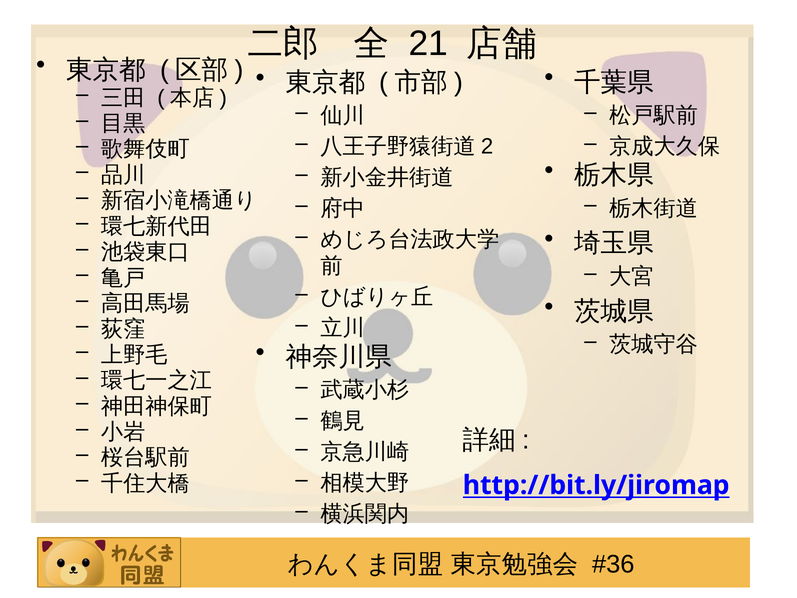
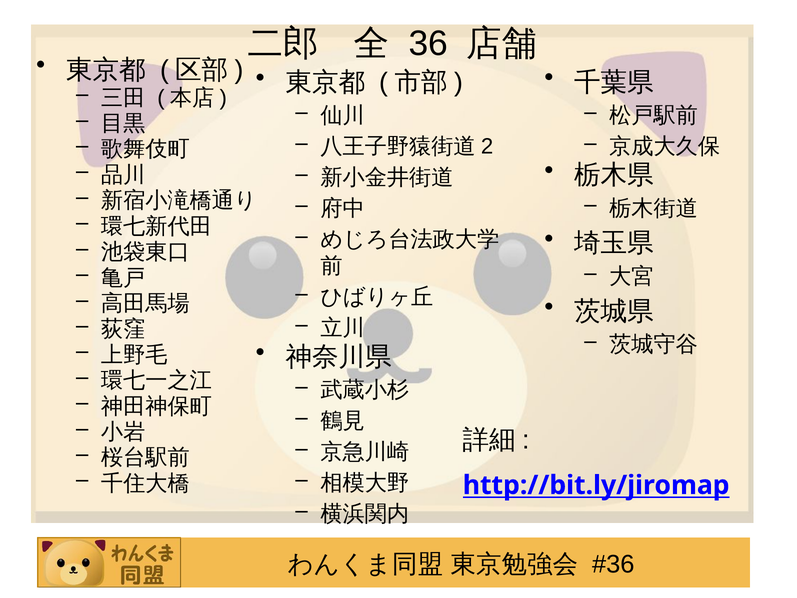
21: 21 -> 36
